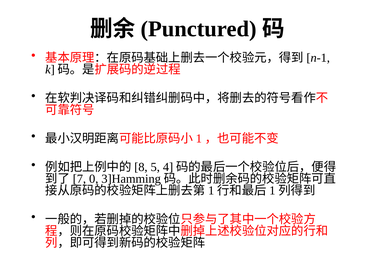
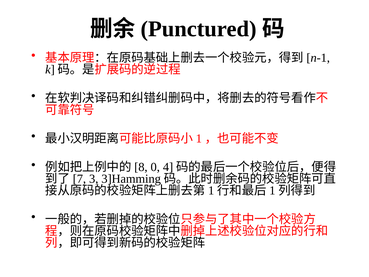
5: 5 -> 0
0: 0 -> 3
